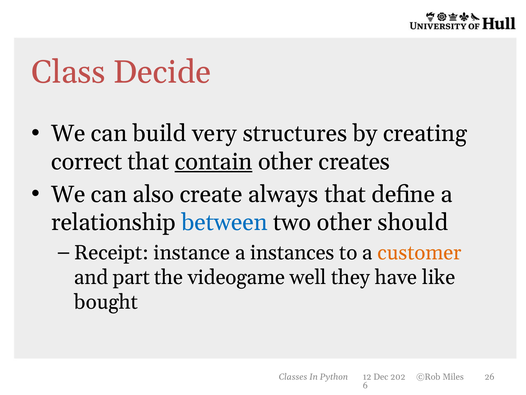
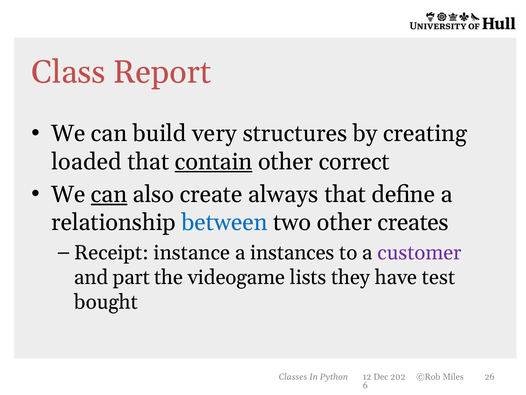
Decide: Decide -> Report
correct: correct -> loaded
creates: creates -> correct
can at (109, 194) underline: none -> present
should: should -> creates
customer colour: orange -> purple
well: well -> lists
like: like -> test
